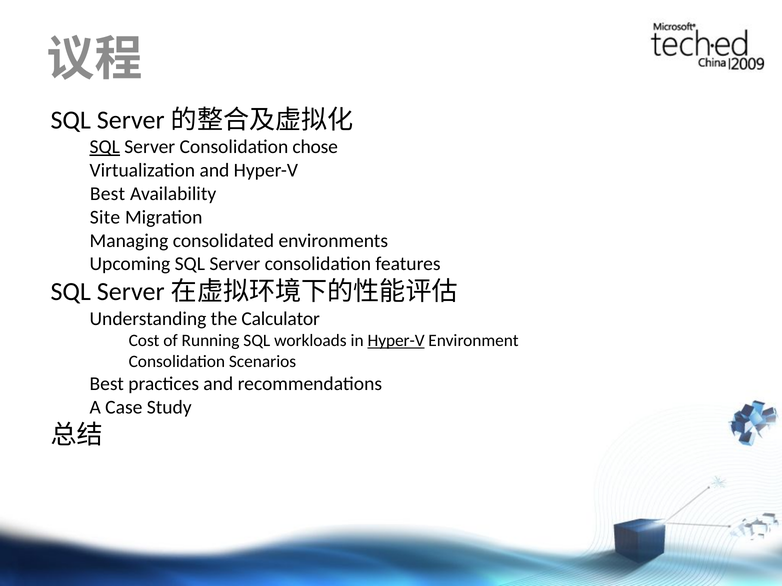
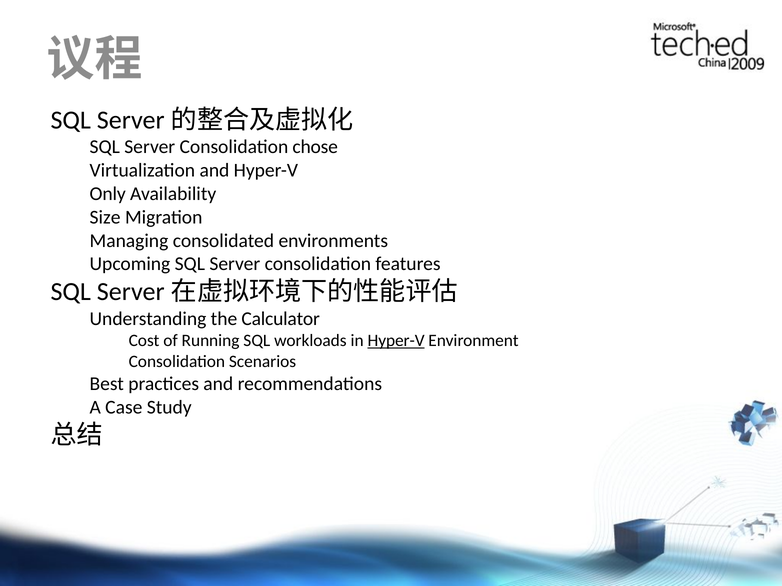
SQL at (105, 147) underline: present -> none
Best at (108, 194): Best -> Only
Site: Site -> Size
